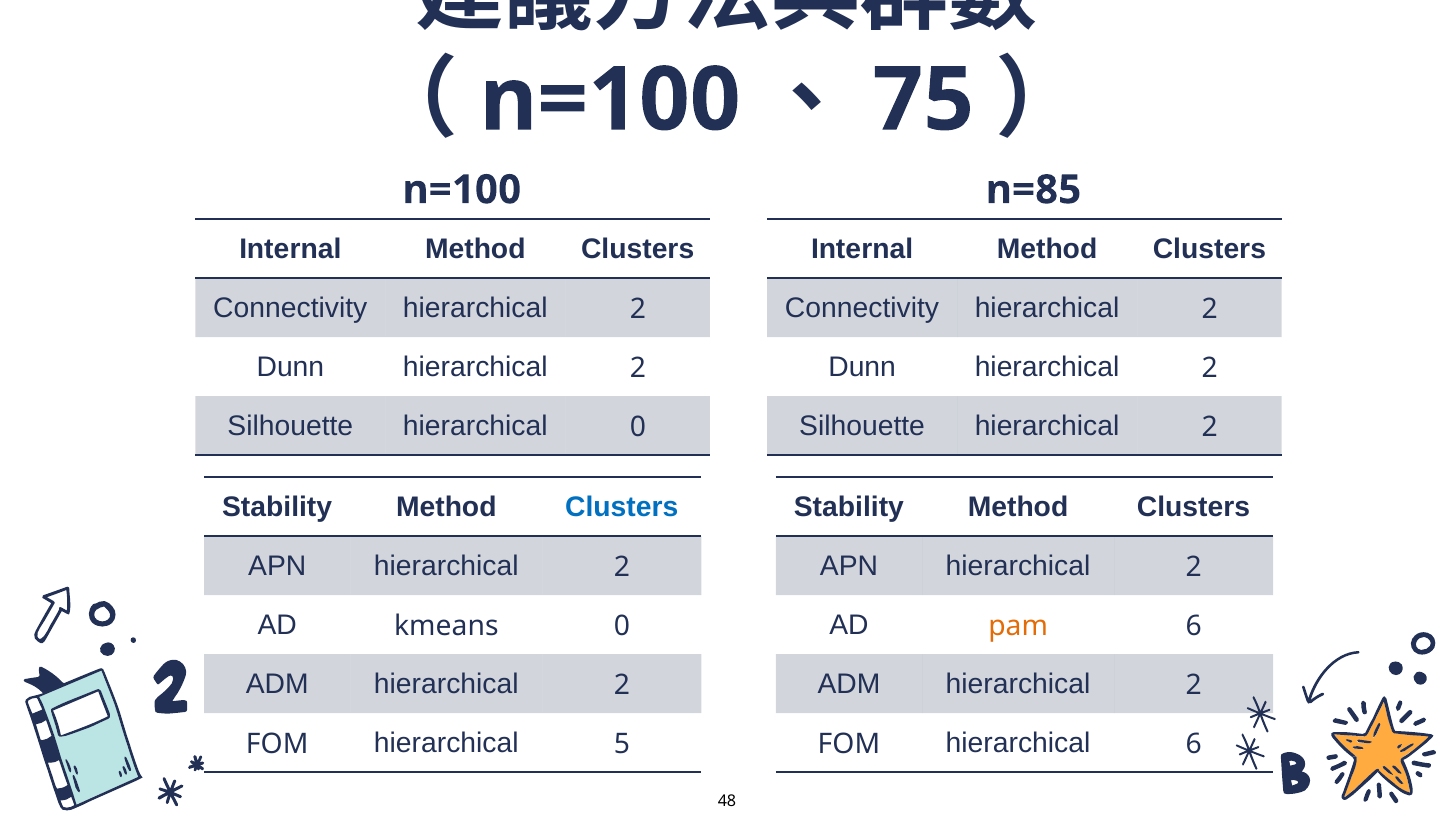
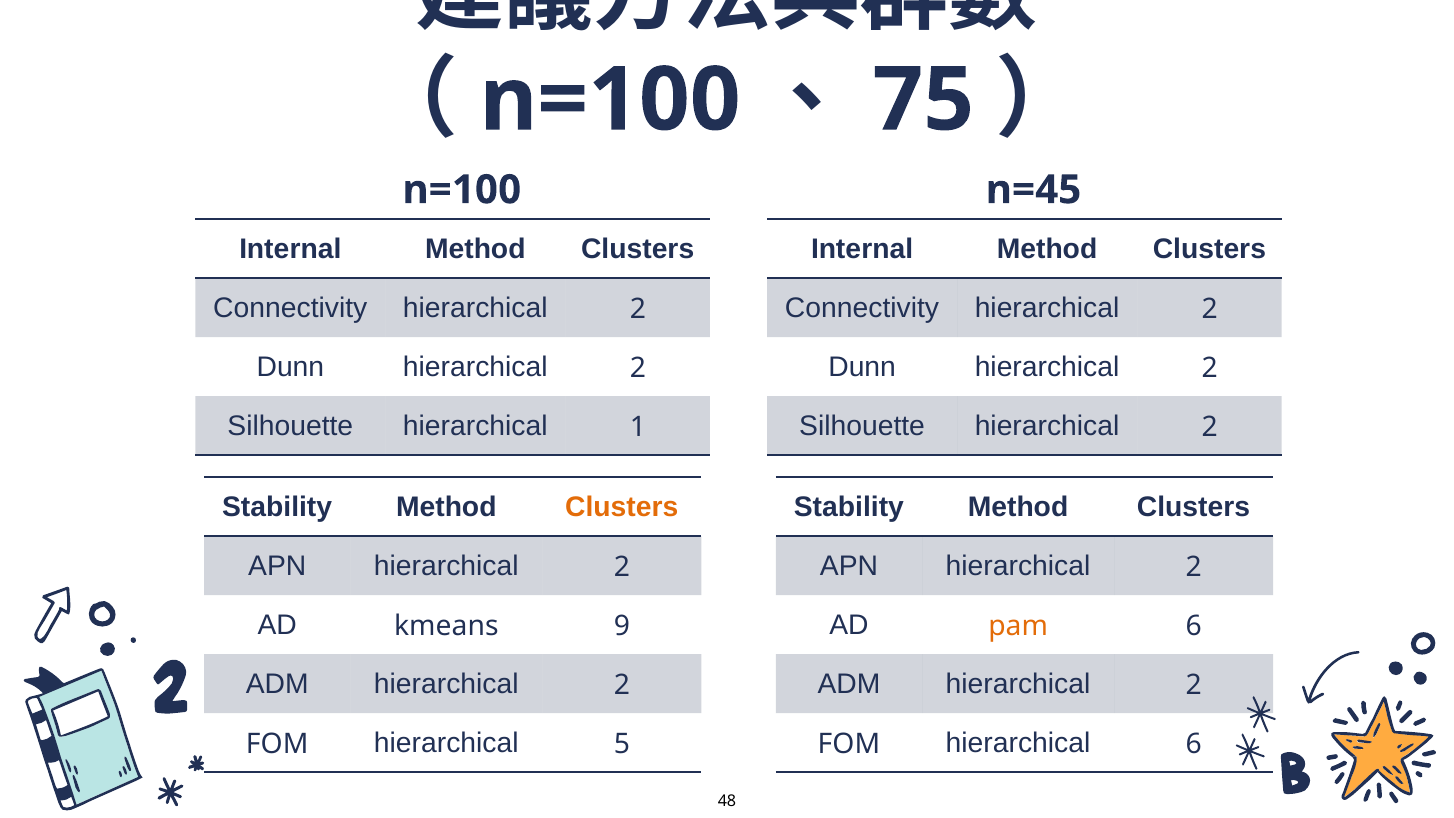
n=85: n=85 -> n=45
hierarchical 0: 0 -> 1
Clusters at (622, 507) colour: blue -> orange
kmeans 0: 0 -> 9
